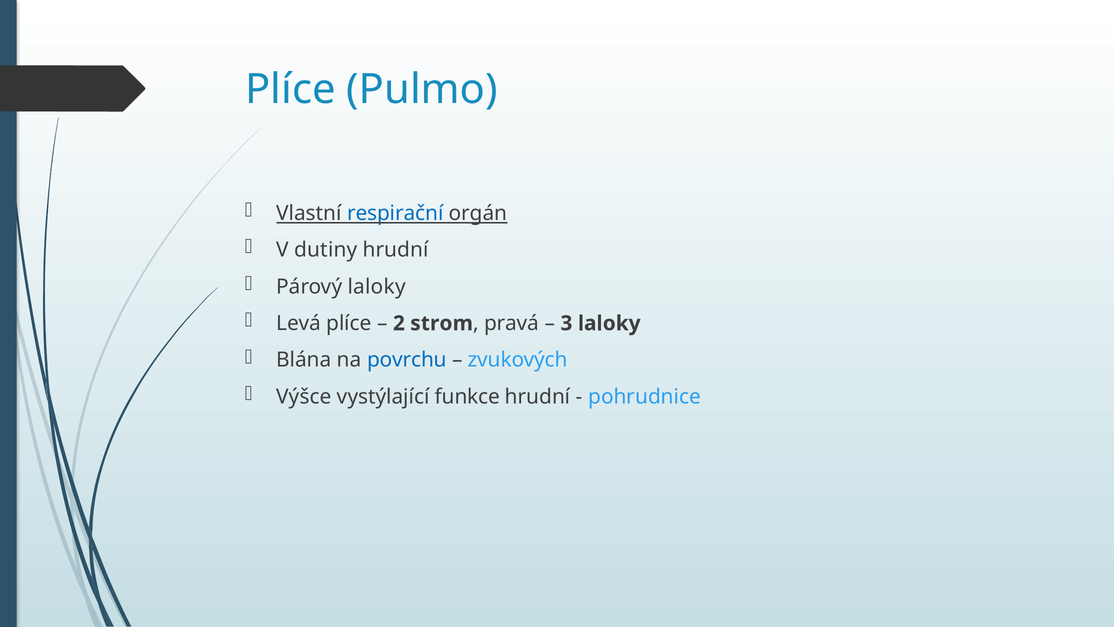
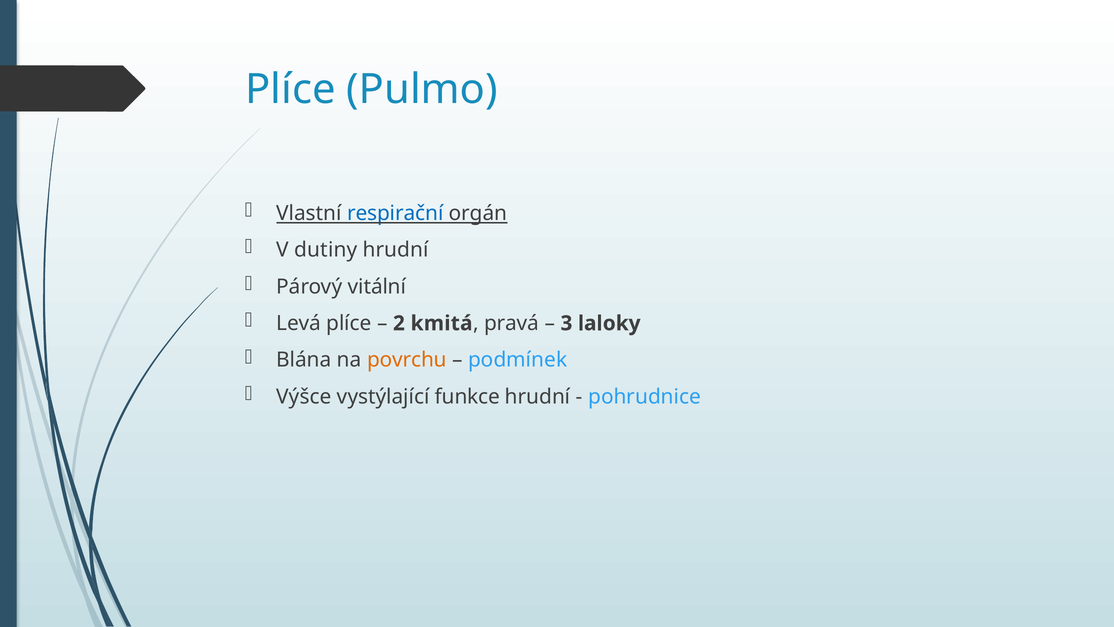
Párový laloky: laloky -> vitální
strom: strom -> kmitá
povrchu colour: blue -> orange
zvukových: zvukových -> podmínek
